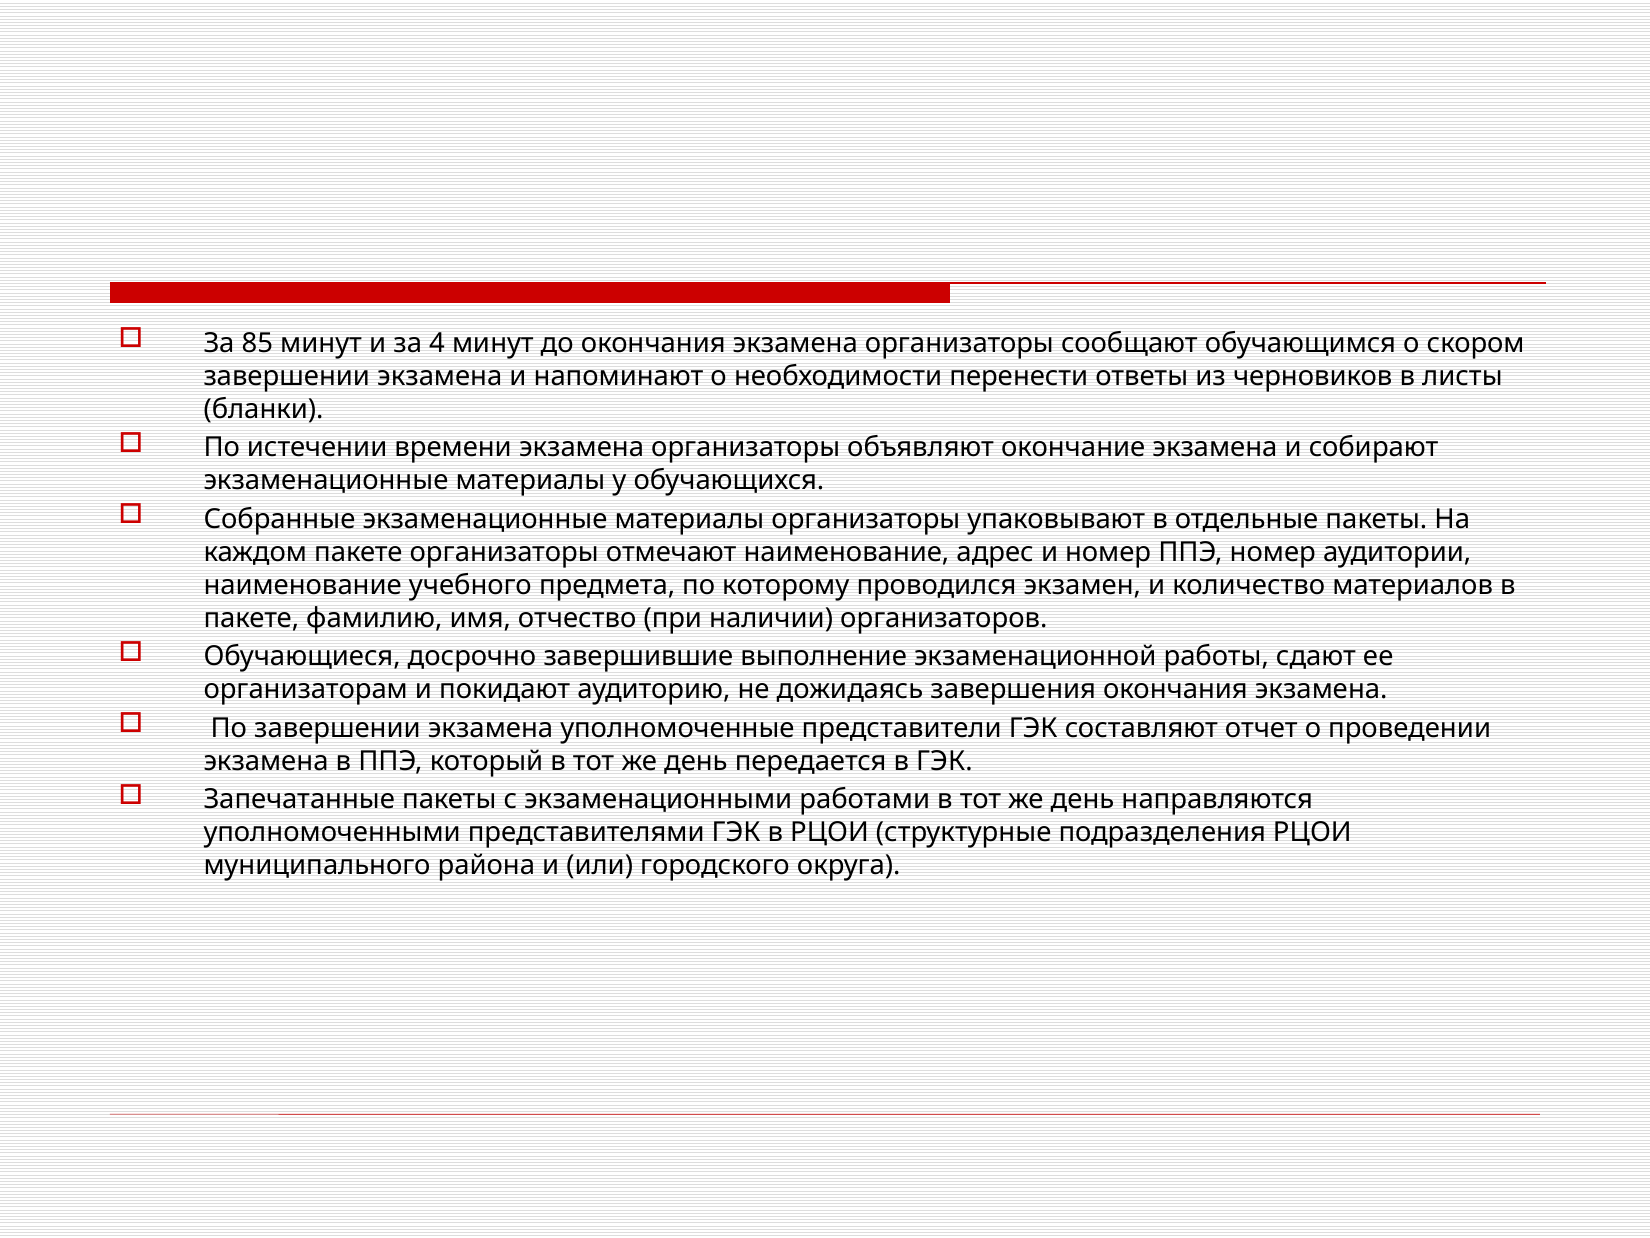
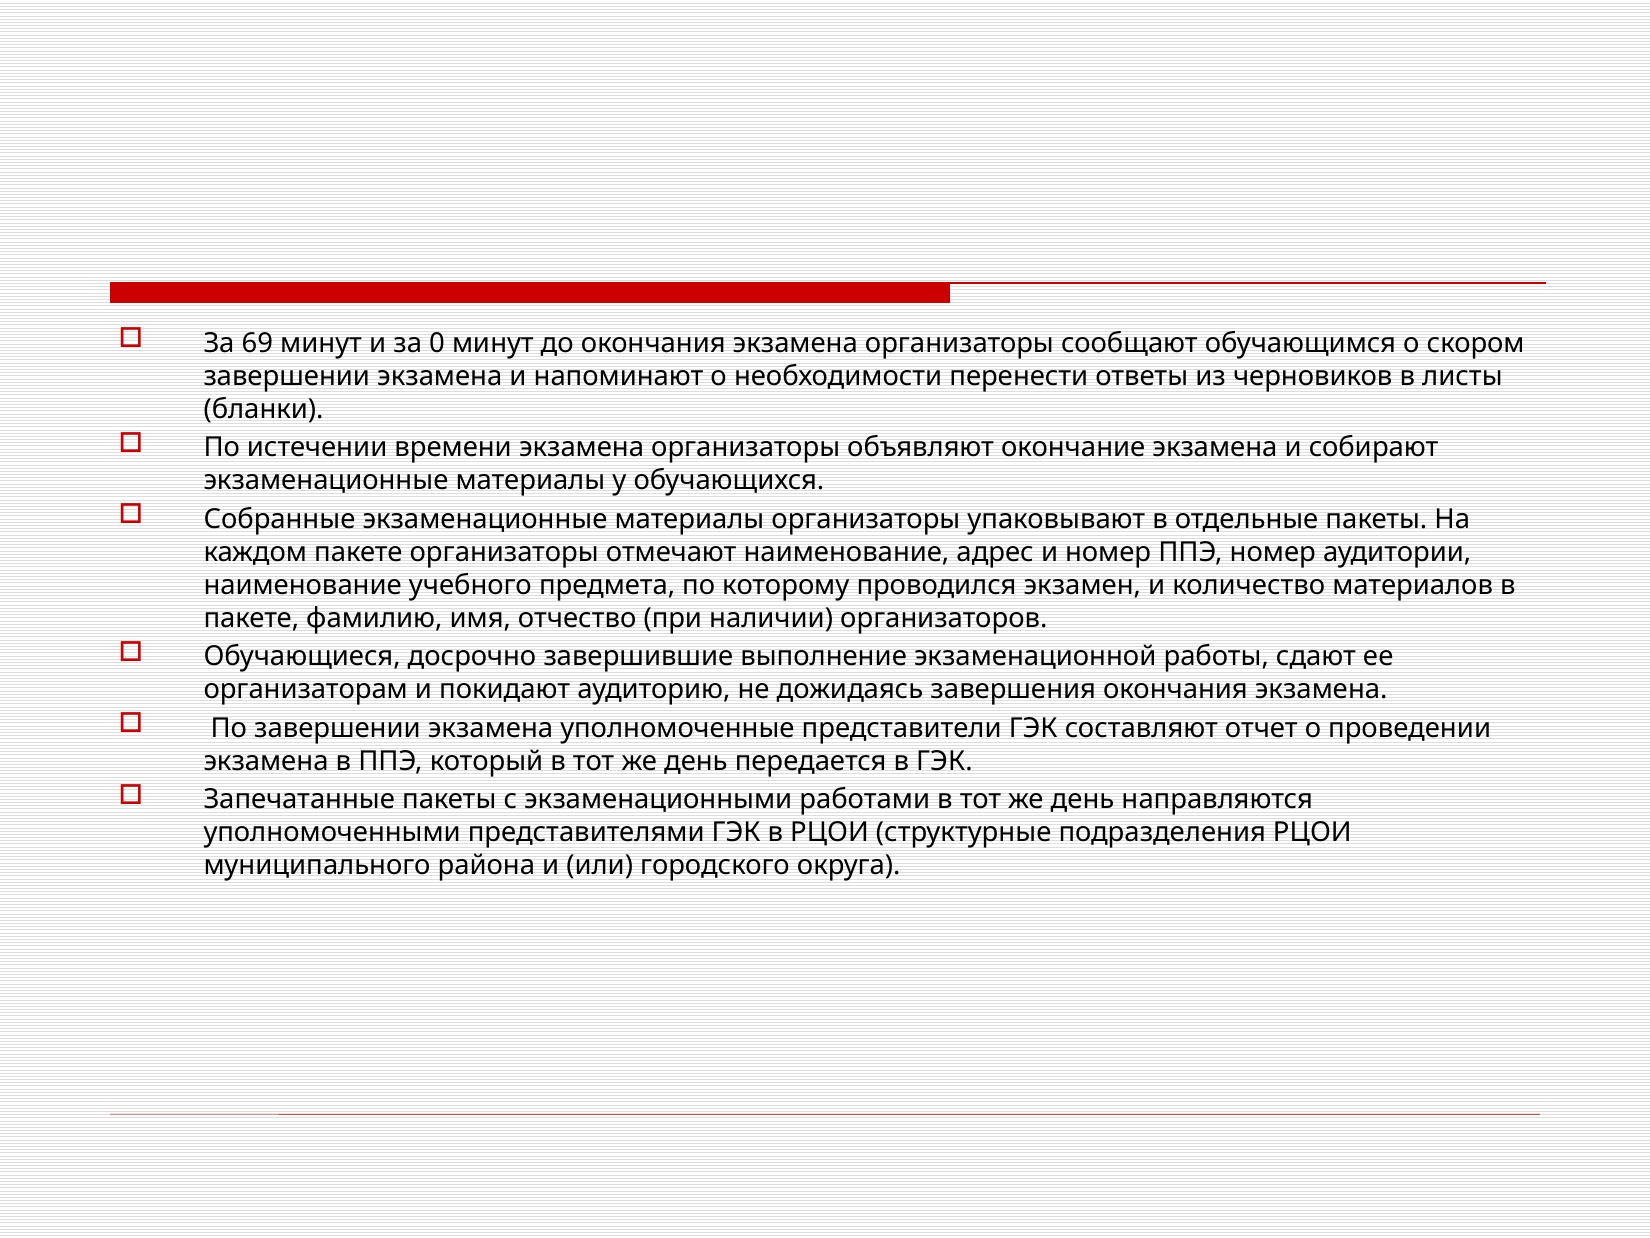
85: 85 -> 69
4: 4 -> 0
